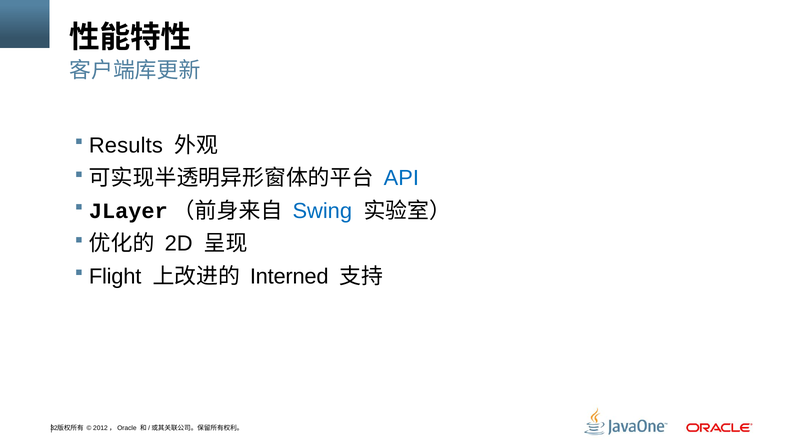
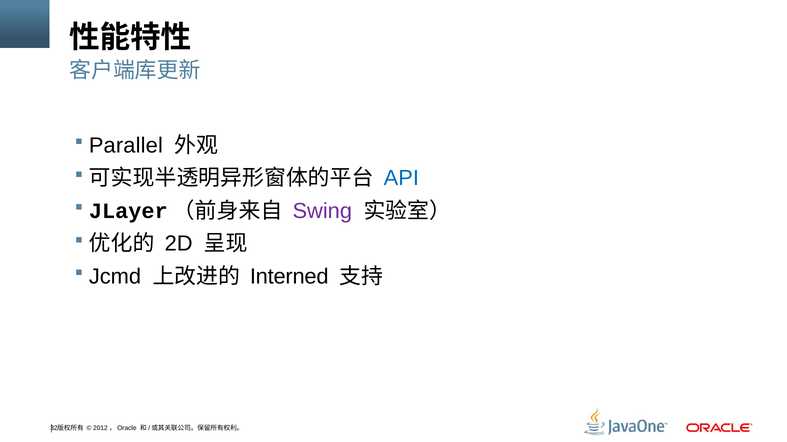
Results: Results -> Parallel
Swing colour: blue -> purple
Flight: Flight -> Jcmd
